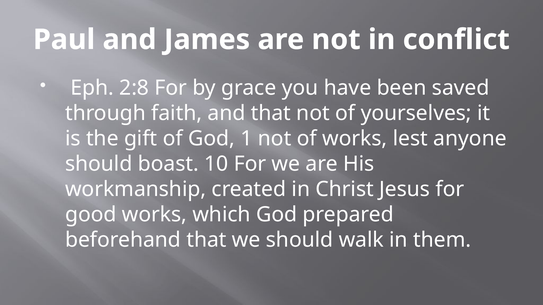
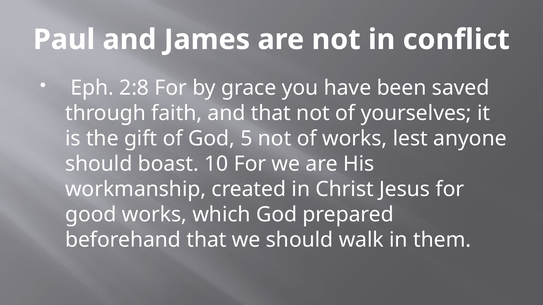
1: 1 -> 5
